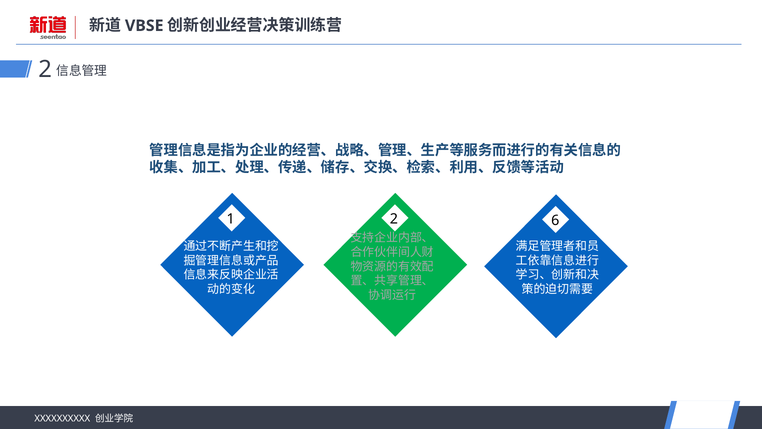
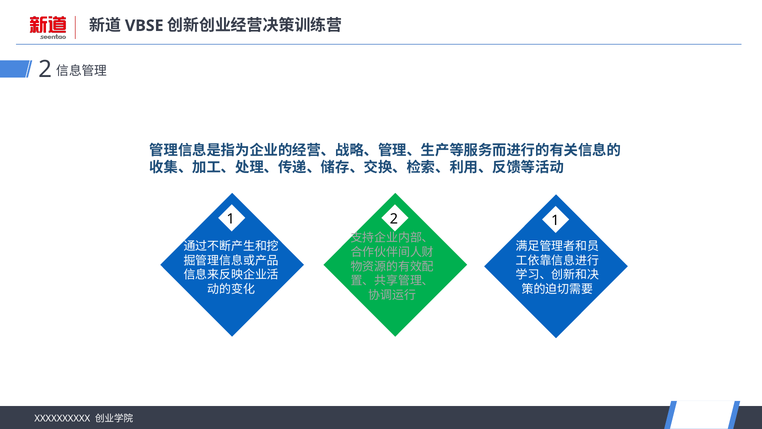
2 6: 6 -> 1
